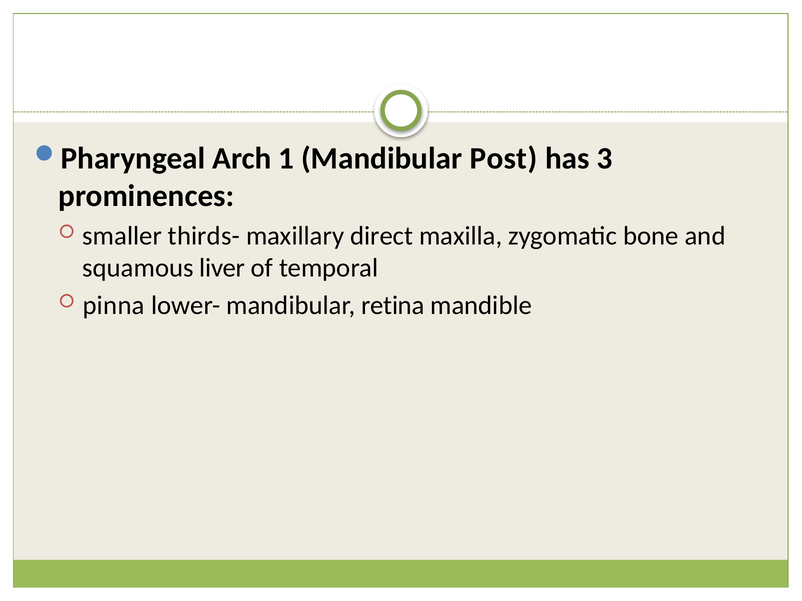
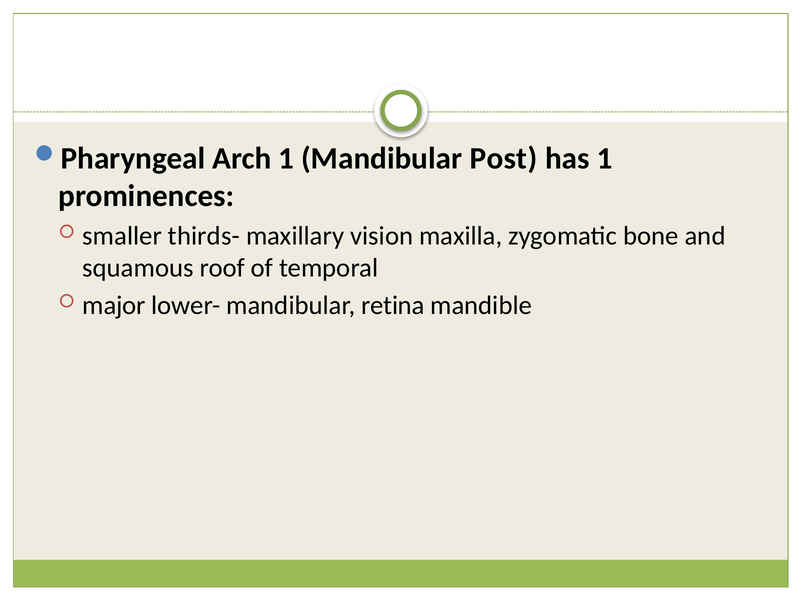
has 3: 3 -> 1
direct: direct -> vision
liver: liver -> roof
pinna: pinna -> major
